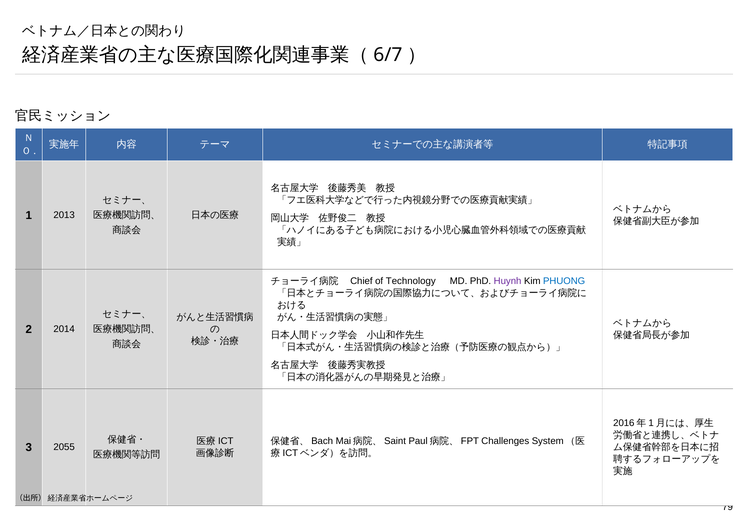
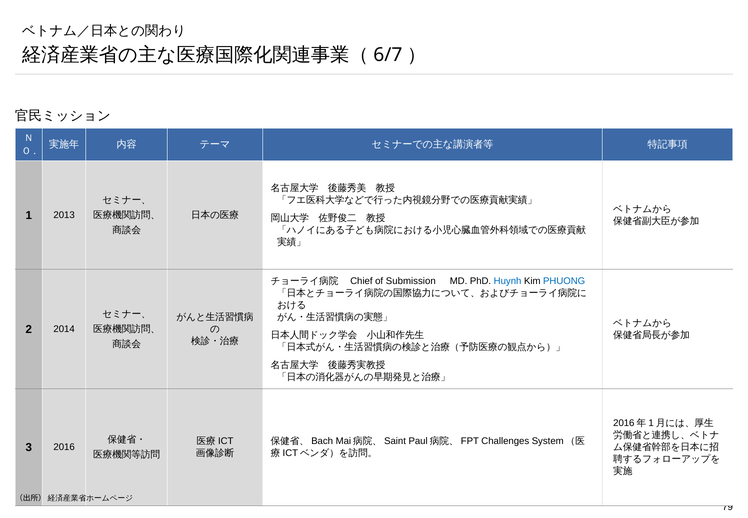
Technology: Technology -> Submission
Huynh colour: purple -> blue
2055: 2055 -> 2016
